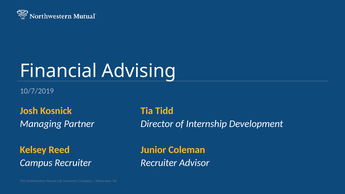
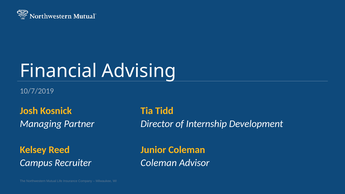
Recruiter Recruiter: Recruiter -> Coleman
